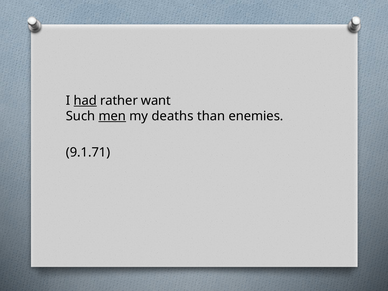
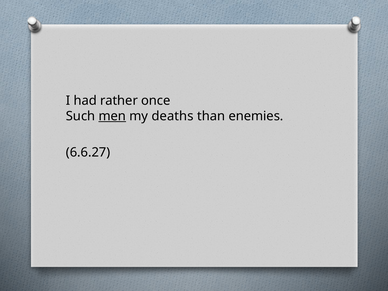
had underline: present -> none
want: want -> once
9.1.71: 9.1.71 -> 6.6.27
